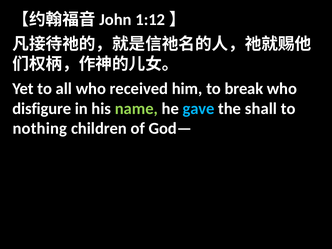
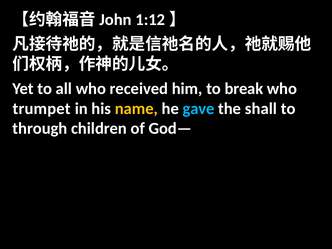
disfigure: disfigure -> trumpet
name colour: light green -> yellow
nothing: nothing -> through
